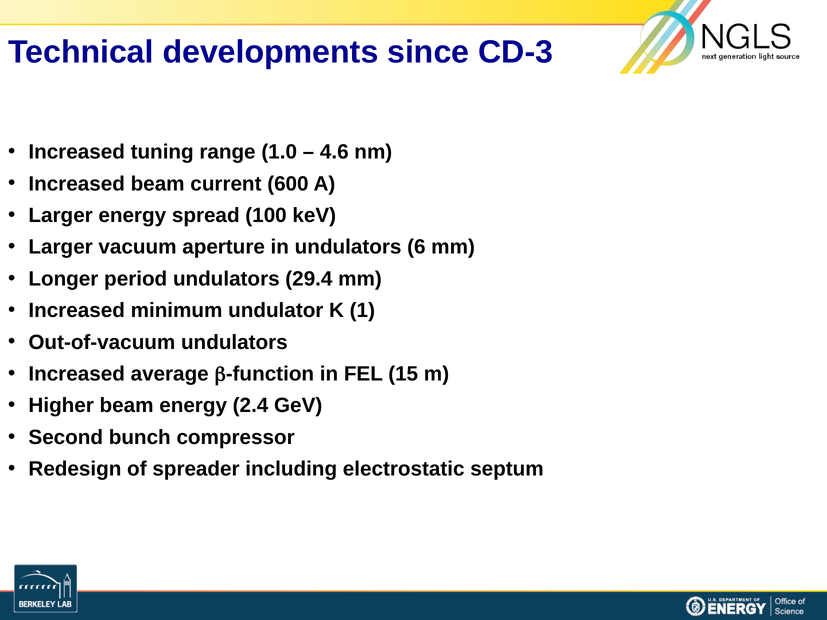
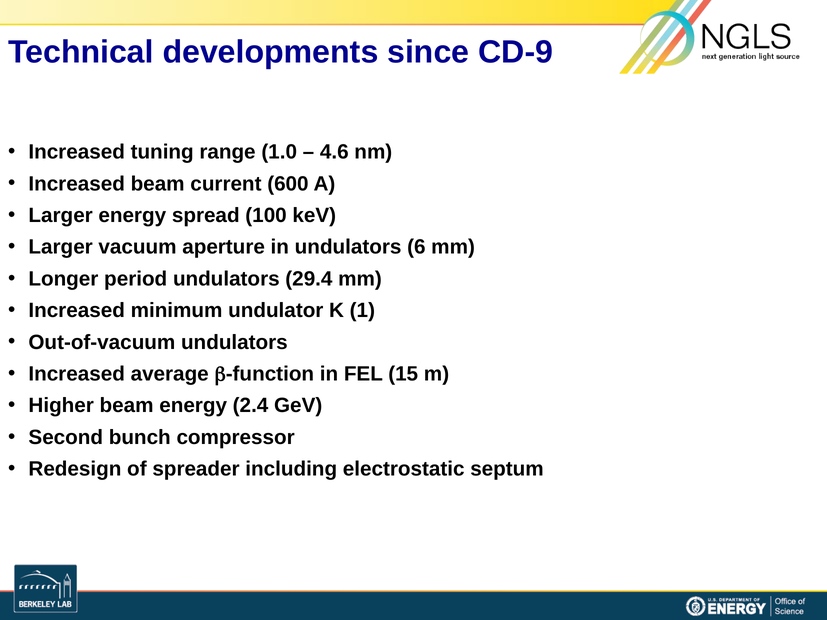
CD-3: CD-3 -> CD-9
